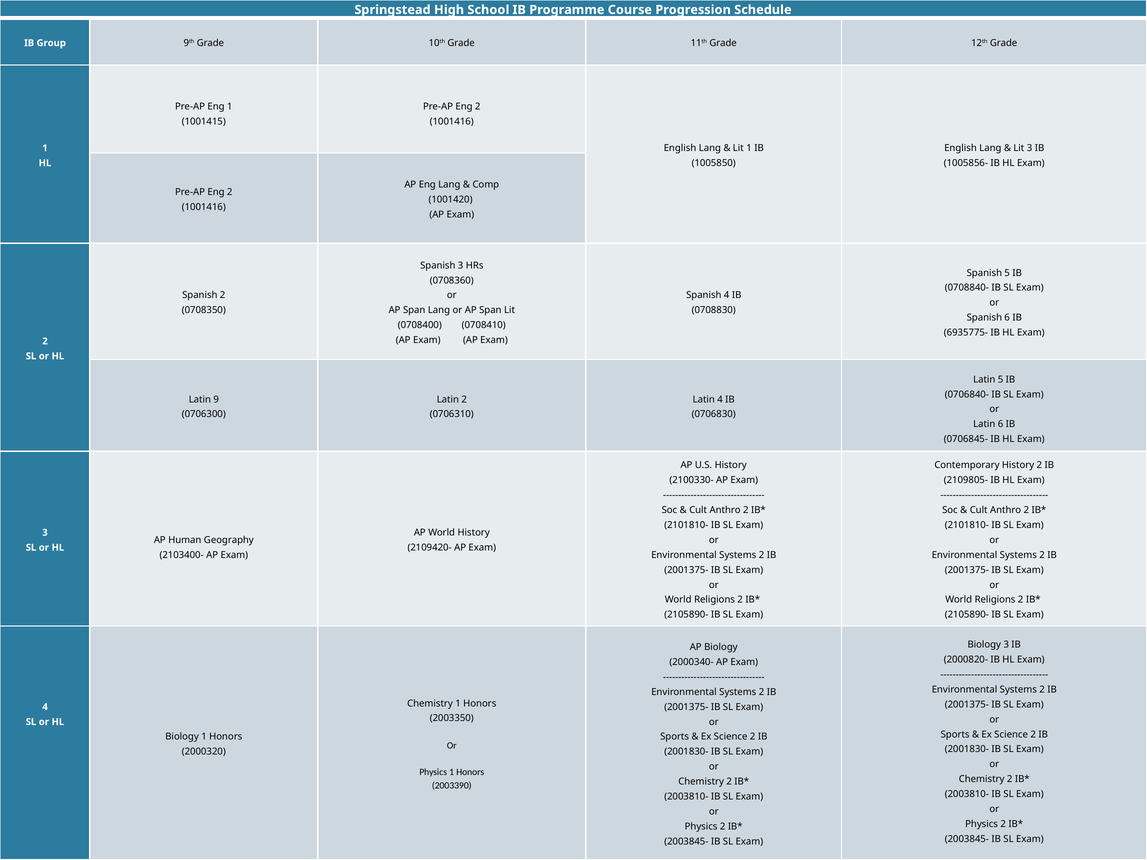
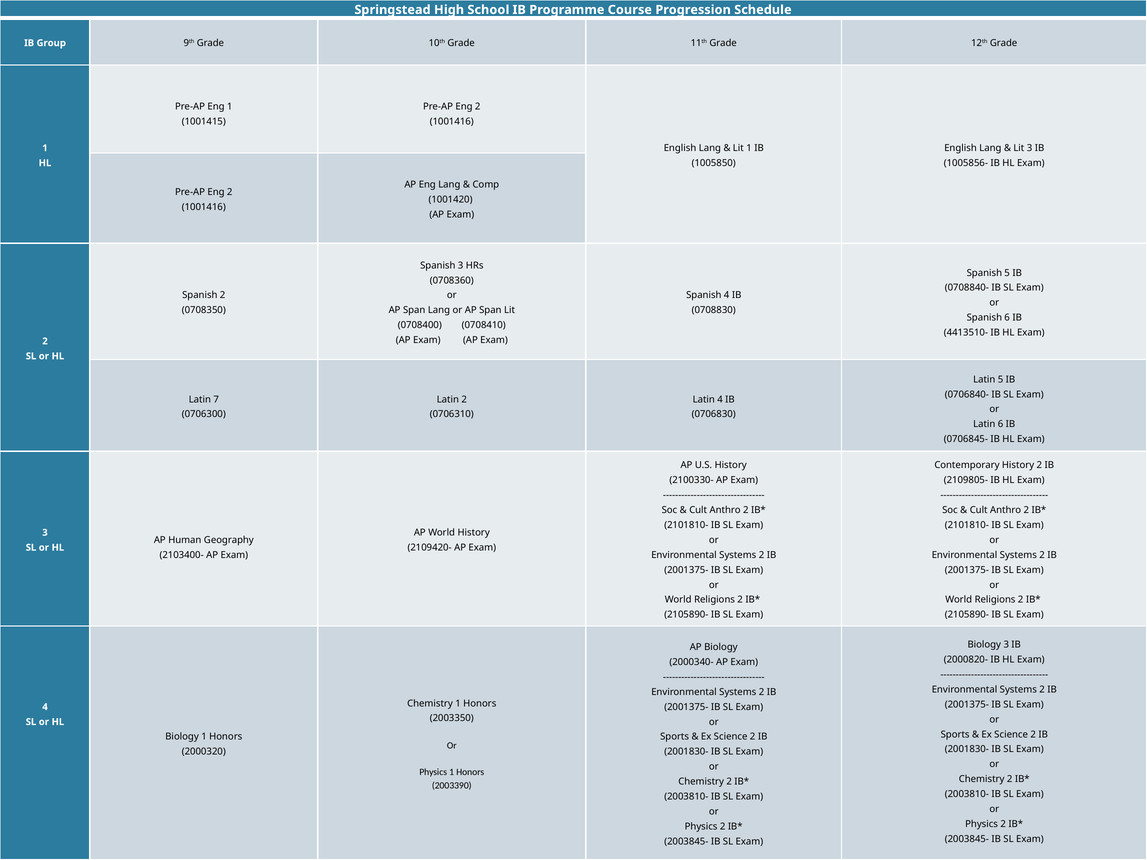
6935775-: 6935775- -> 4413510-
9: 9 -> 7
